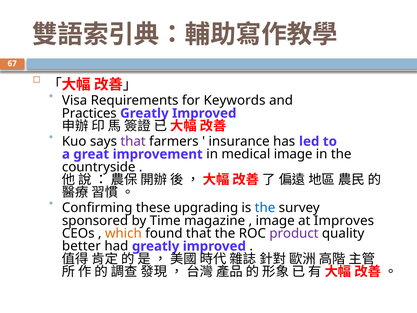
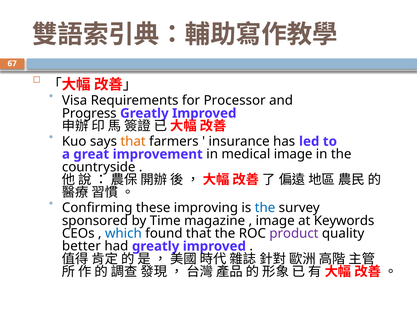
Keywords: Keywords -> Processor
Practices: Practices -> Progress
that at (133, 141) colour: purple -> orange
upgrading: upgrading -> improving
Improves: Improves -> Keywords
which colour: orange -> blue
